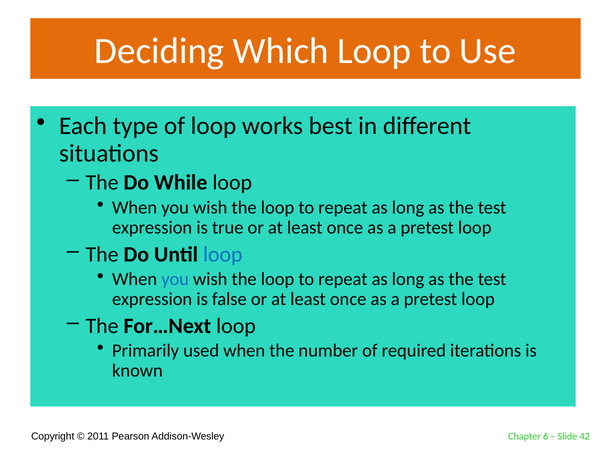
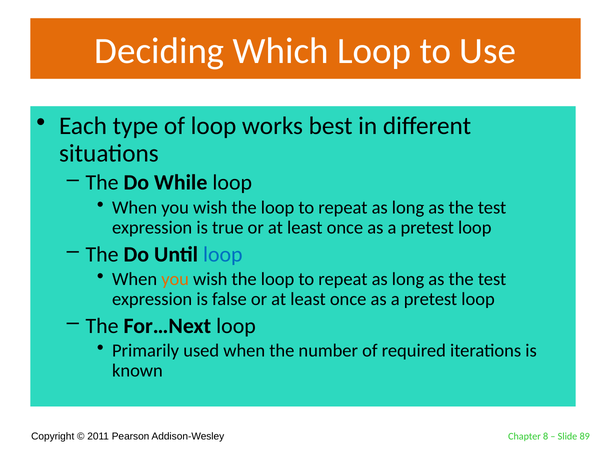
you at (175, 279) colour: blue -> orange
6: 6 -> 8
42: 42 -> 89
